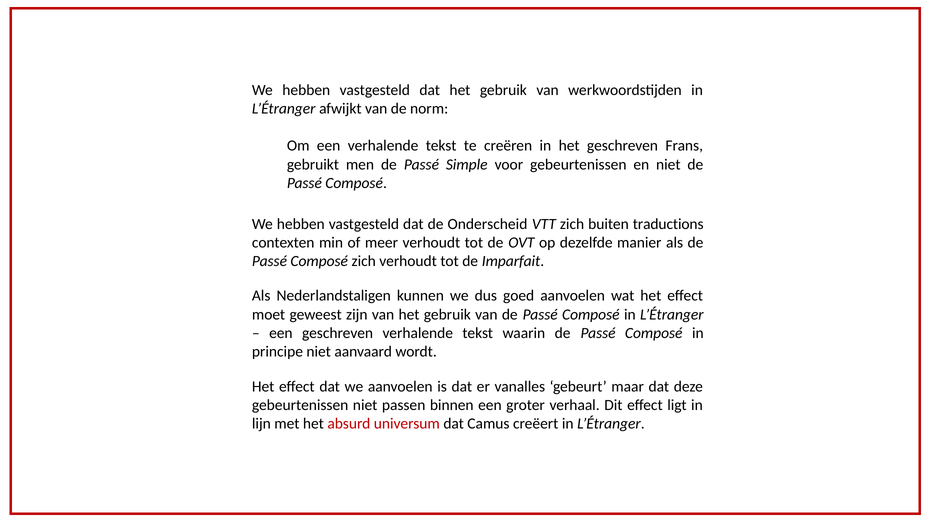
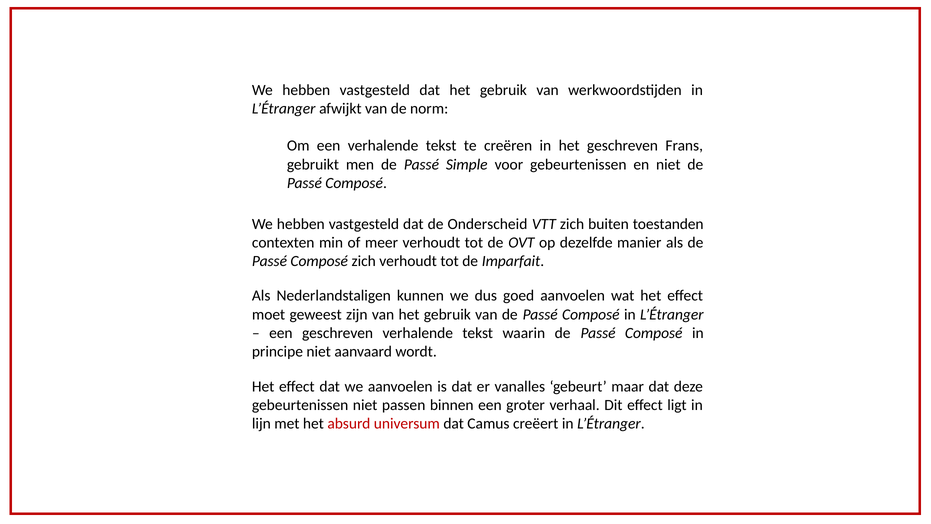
traductions: traductions -> toestanden
